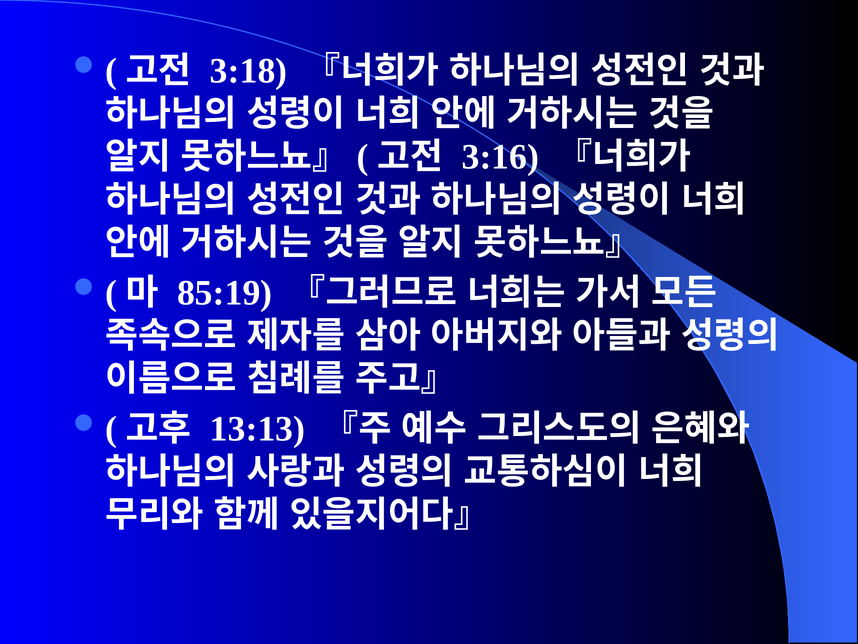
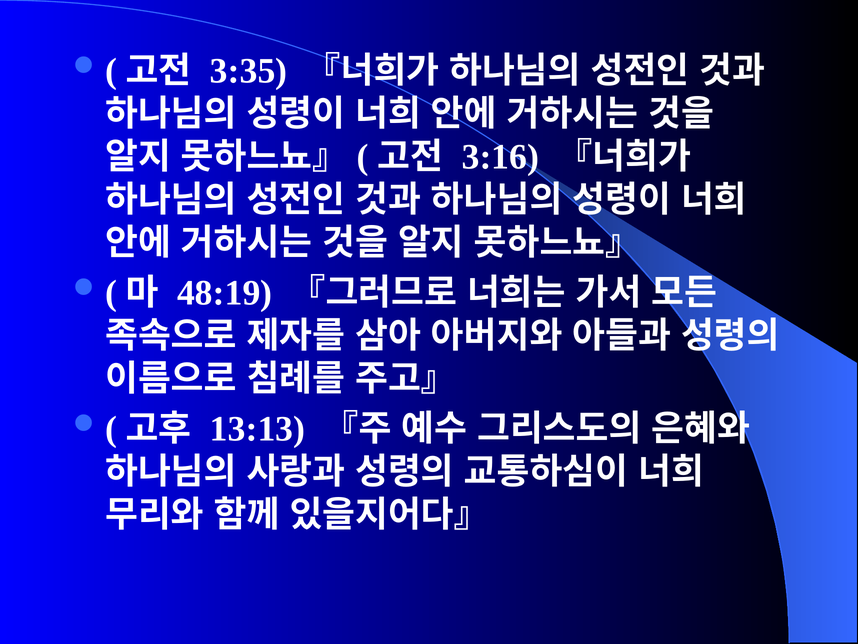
3:18: 3:18 -> 3:35
85:19: 85:19 -> 48:19
